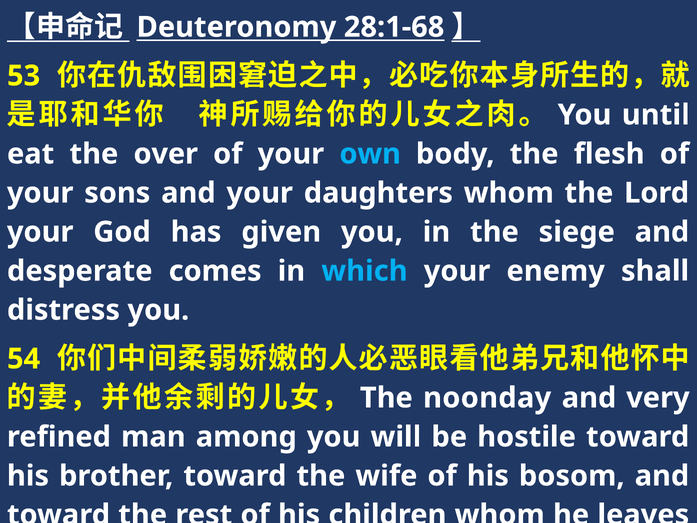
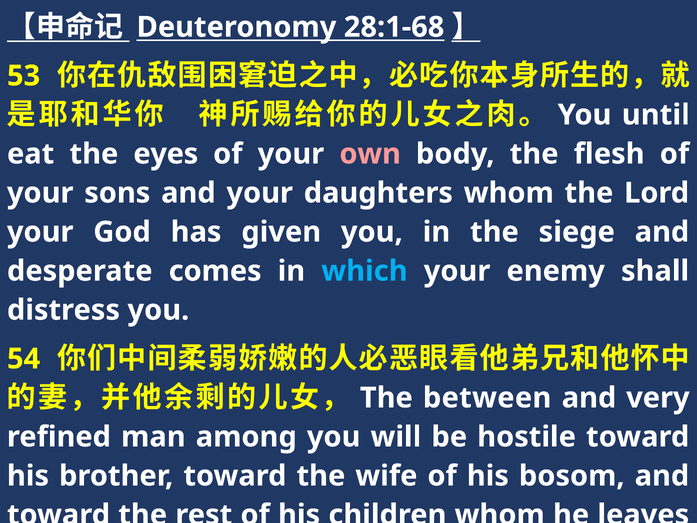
over: over -> eyes
own colour: light blue -> pink
noonday: noonday -> between
